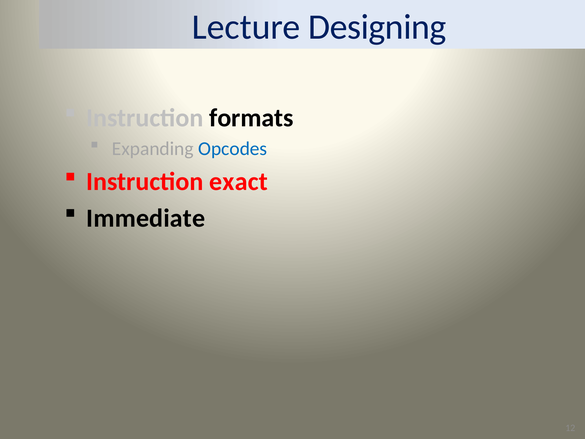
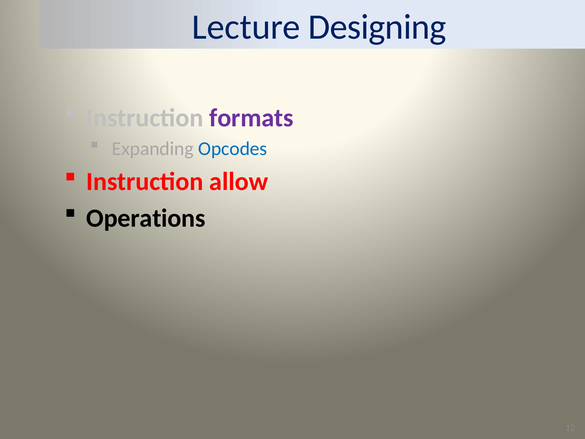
formats colour: black -> purple
exact: exact -> allow
Immediate: Immediate -> Operations
